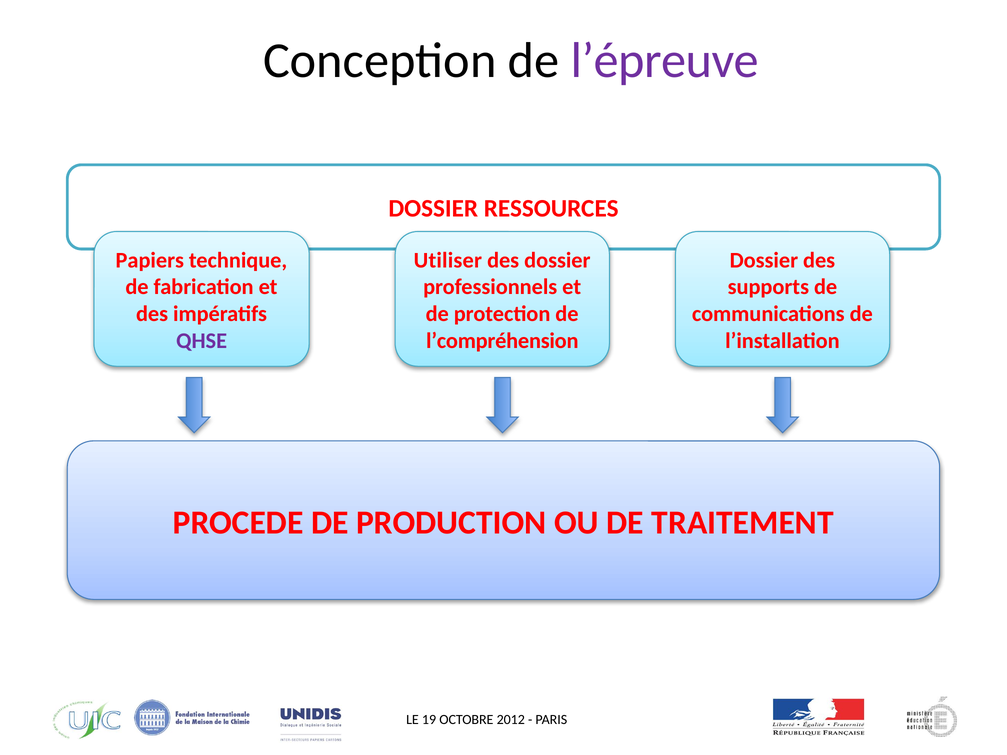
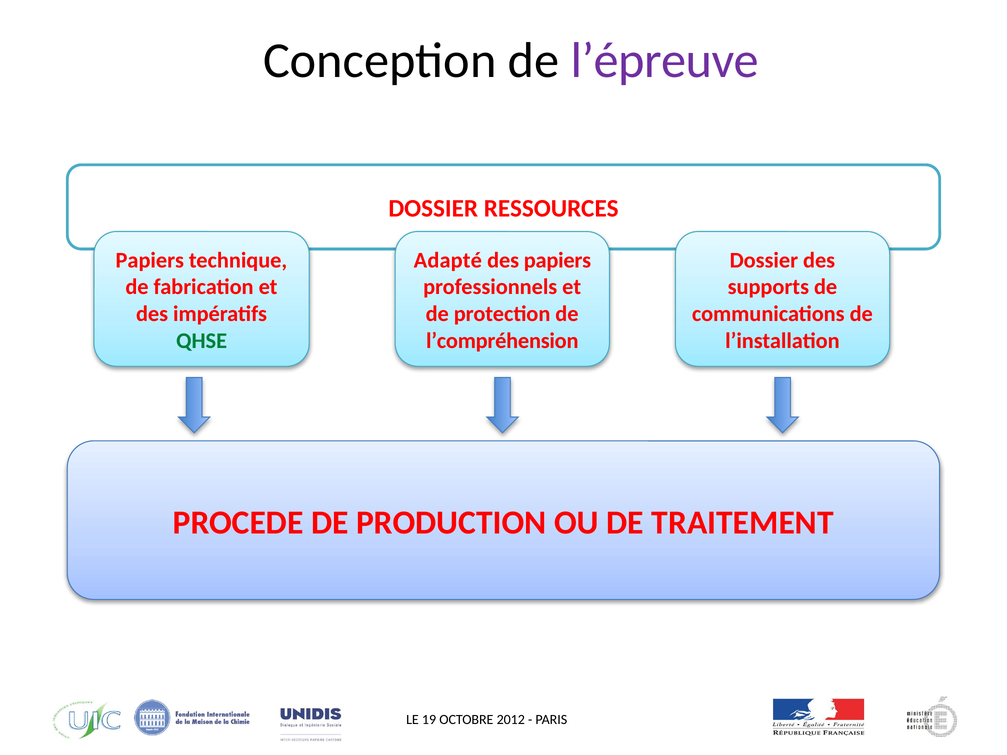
Utiliser: Utiliser -> Adapté
des dossier: dossier -> papiers
QHSE colour: purple -> green
